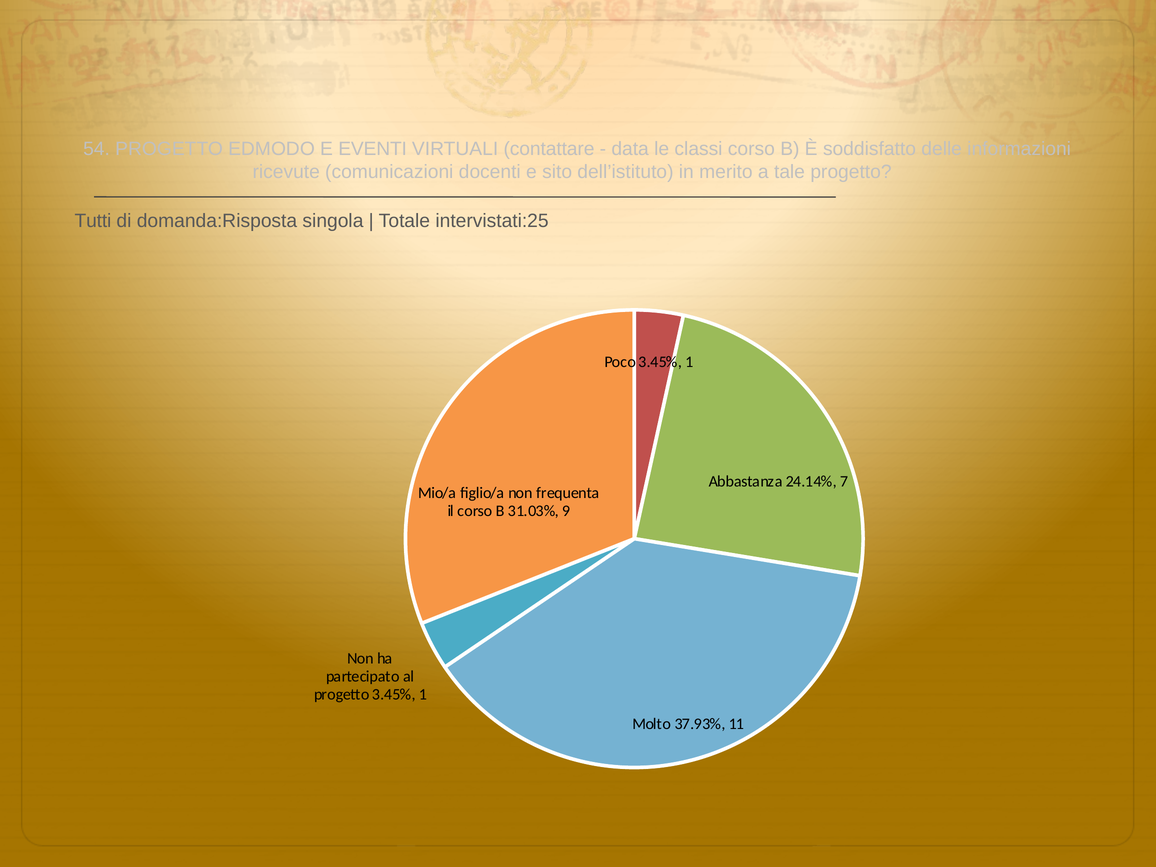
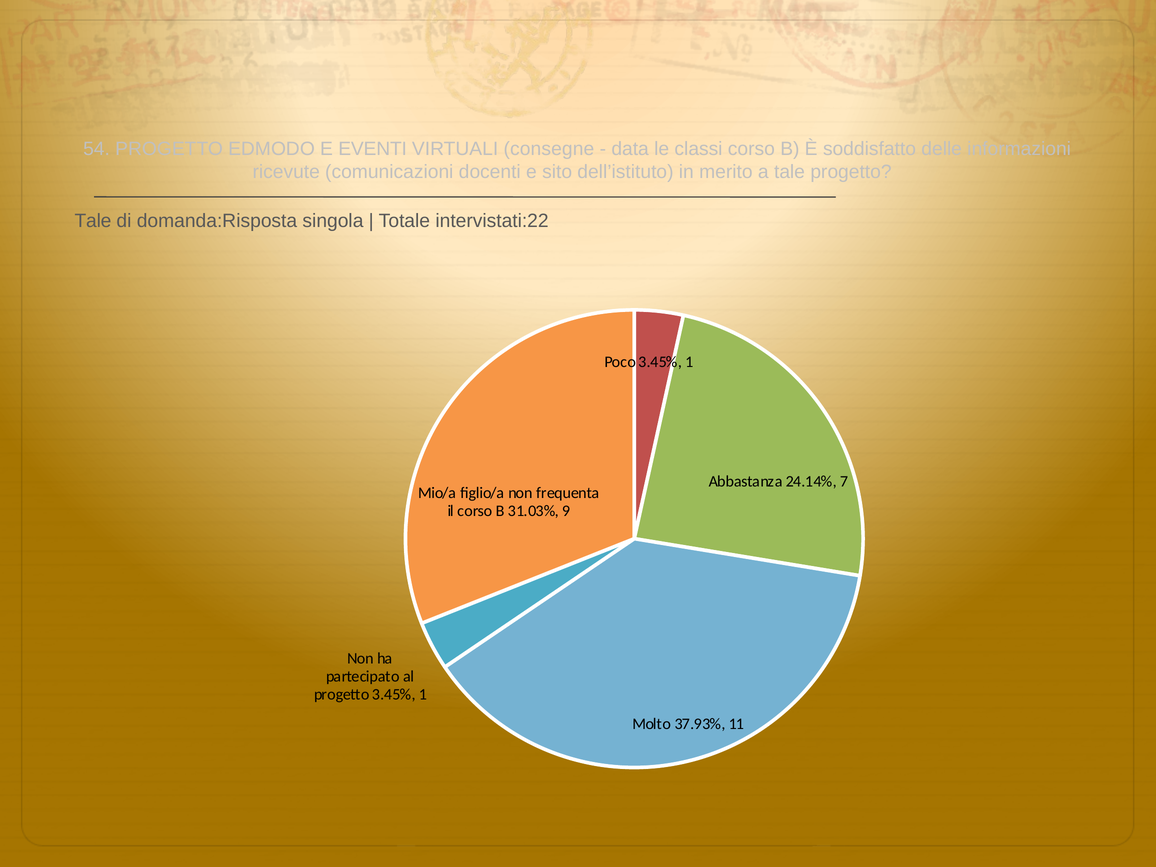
contattare: contattare -> consegne
Tutti at (93, 221): Tutti -> Tale
intervistati:25: intervistati:25 -> intervistati:22
